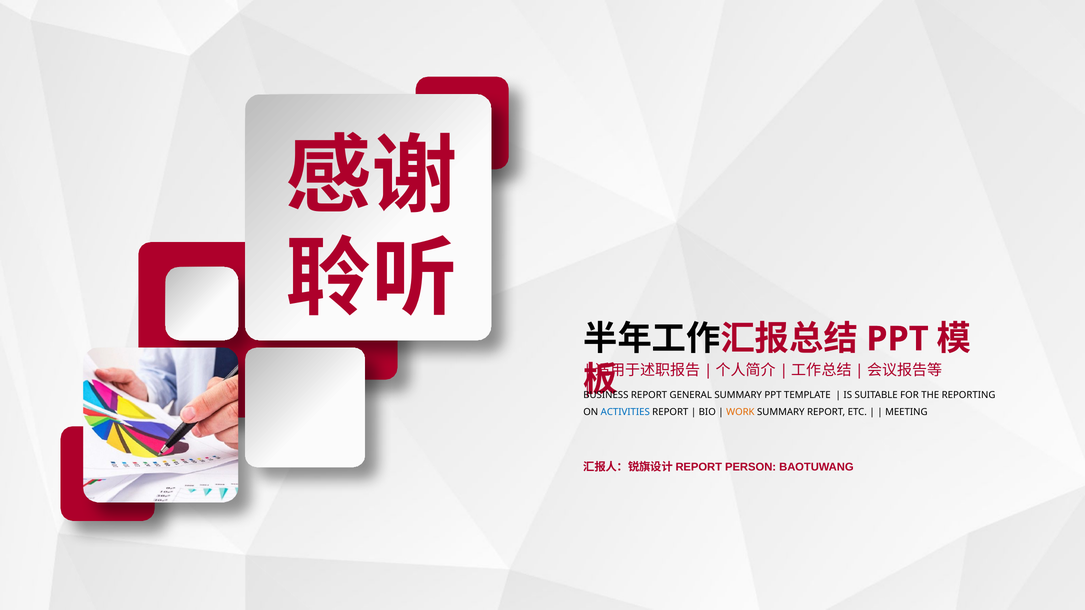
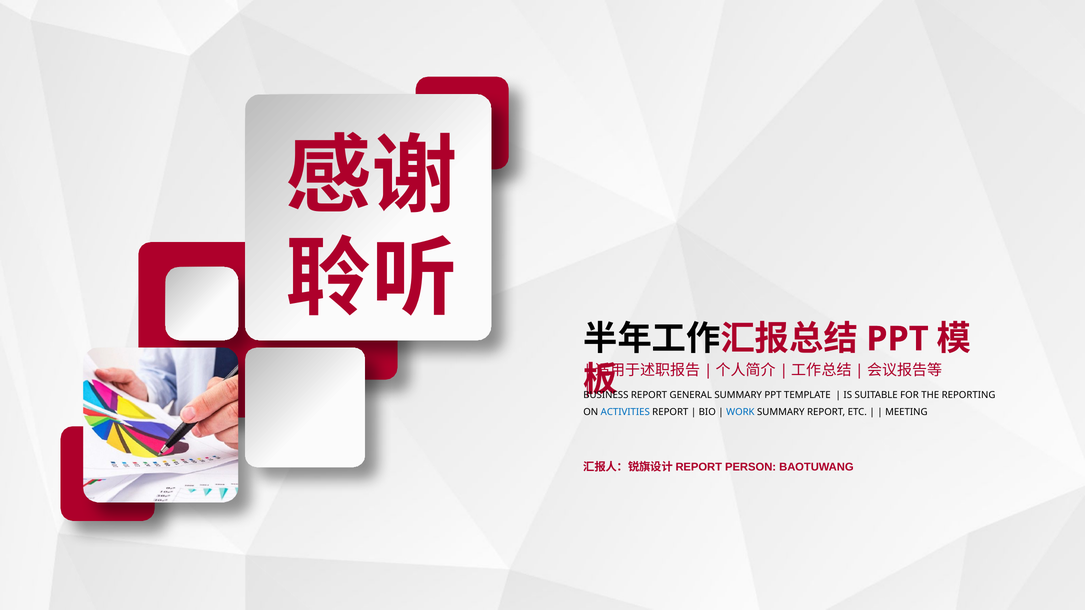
WORK colour: orange -> blue
